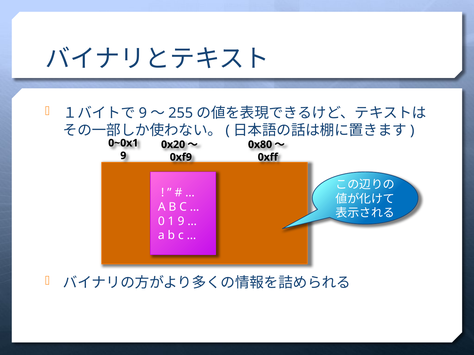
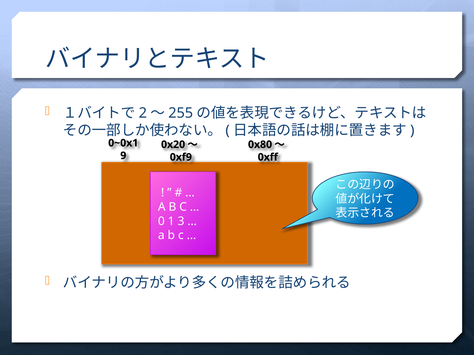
9 at (143, 113): 9 -> 2
1 9: 9 -> 3
